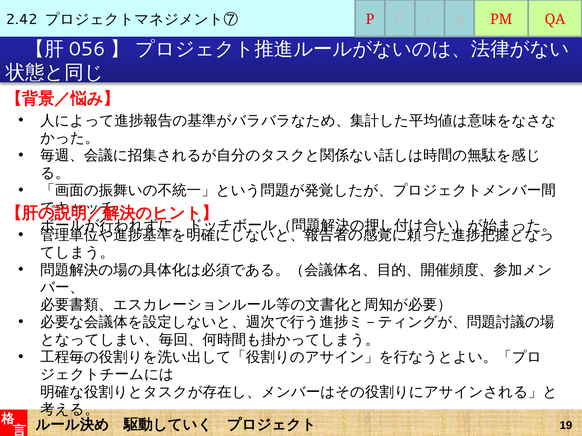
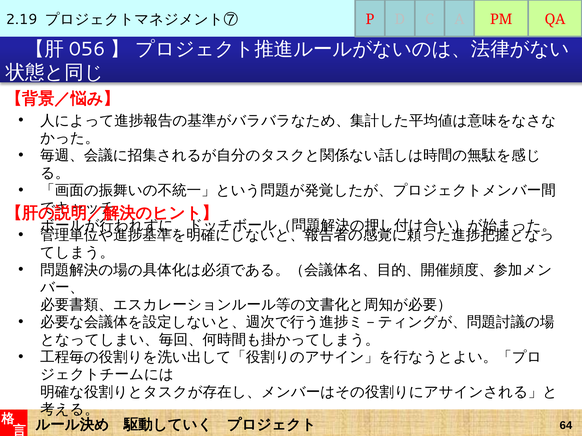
2.42: 2.42 -> 2.19
19: 19 -> 64
